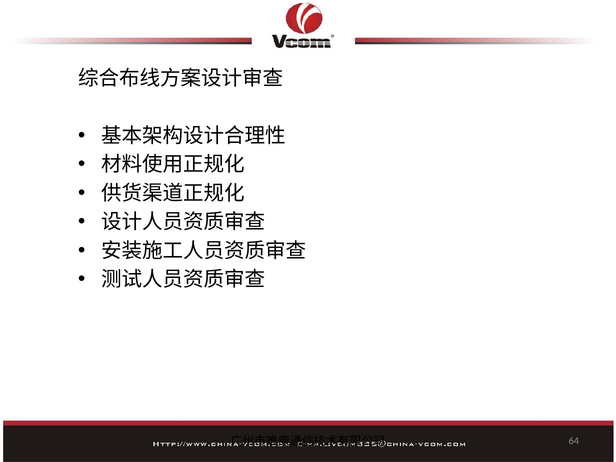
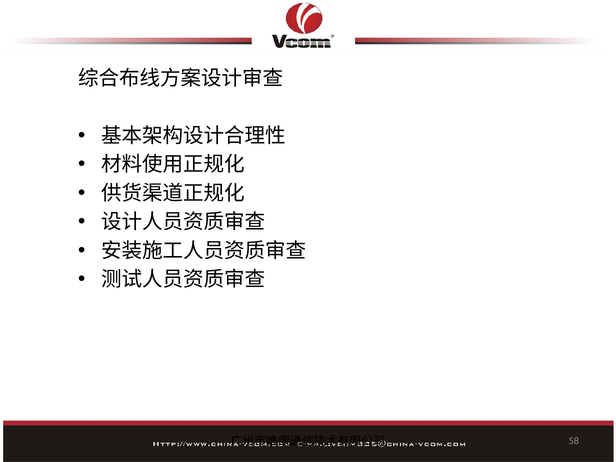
64: 64 -> 58
